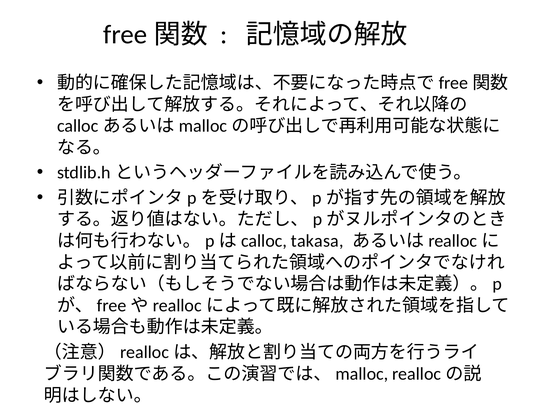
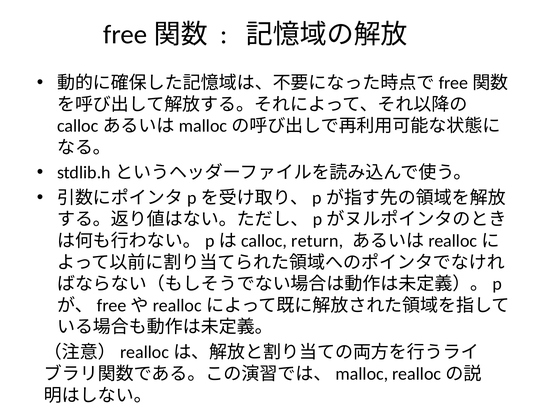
takasa: takasa -> return
